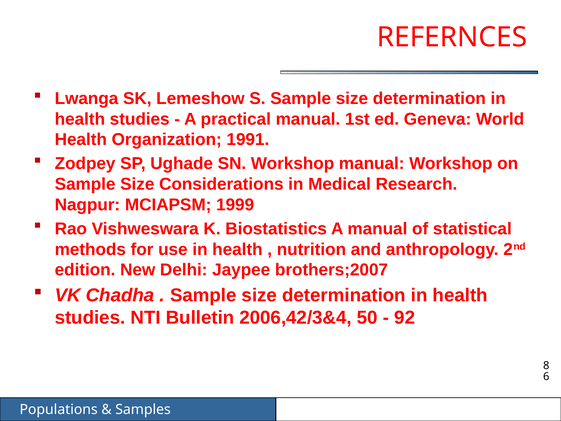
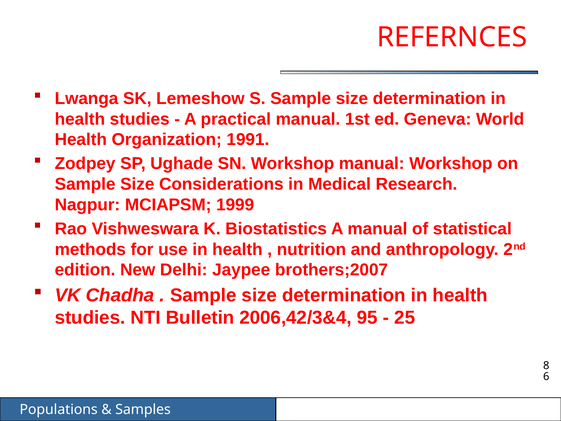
50: 50 -> 95
92: 92 -> 25
